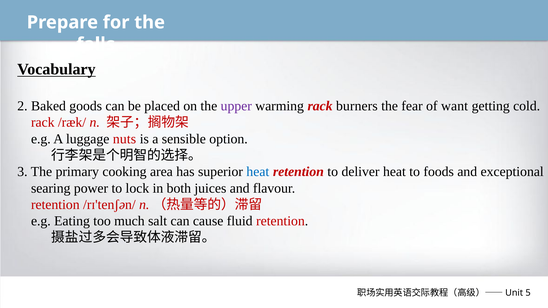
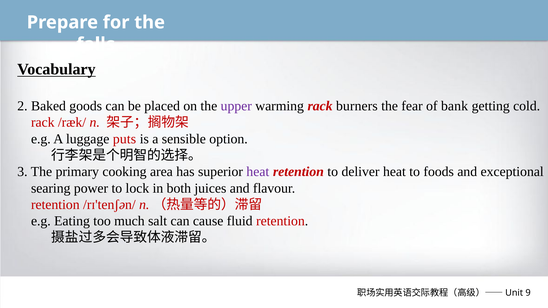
want: want -> bank
nuts: nuts -> puts
heat at (258, 172) colour: blue -> purple
5: 5 -> 9
